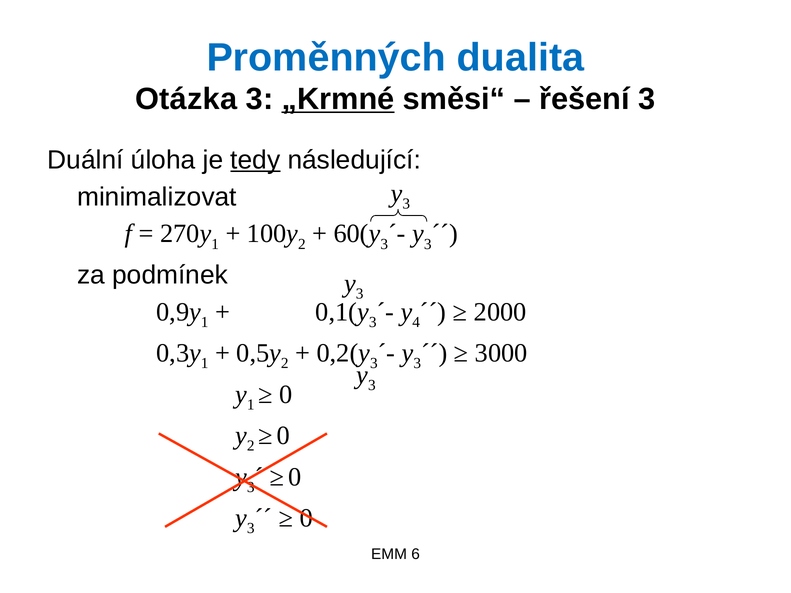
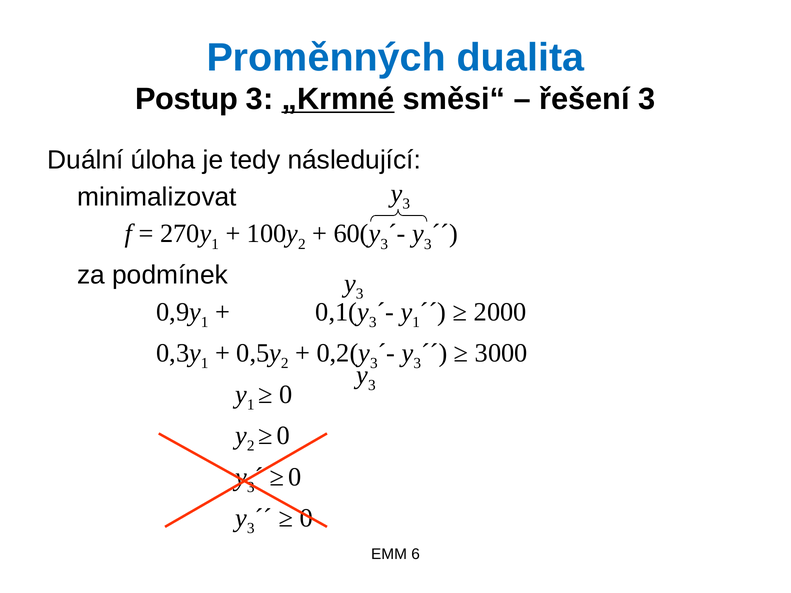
Otázka: Otázka -> Postup
tedy underline: present -> none
4 at (416, 322): 4 -> 1
